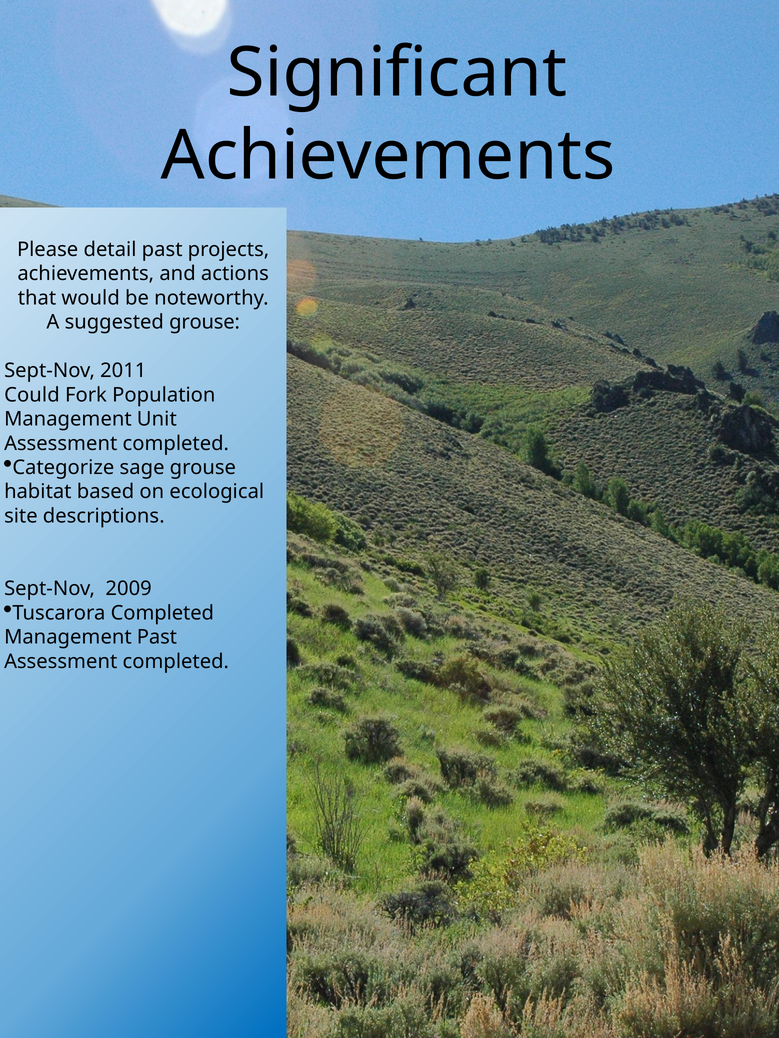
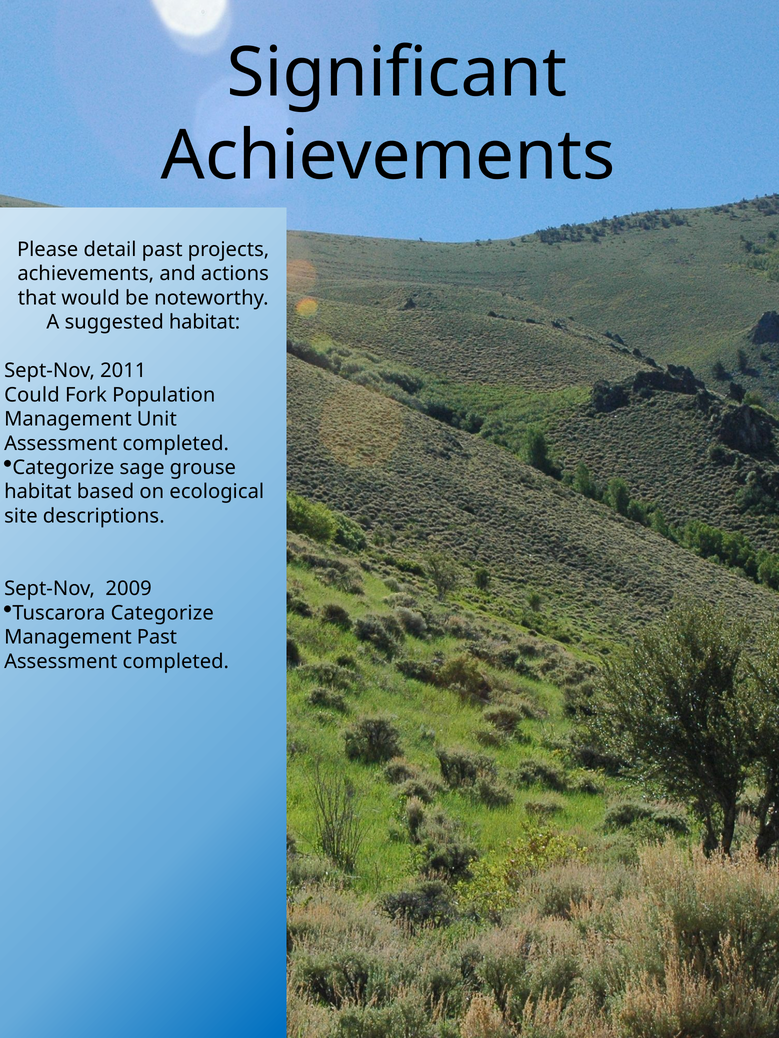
suggested grouse: grouse -> habitat
Tuscarora Completed: Completed -> Categorize
